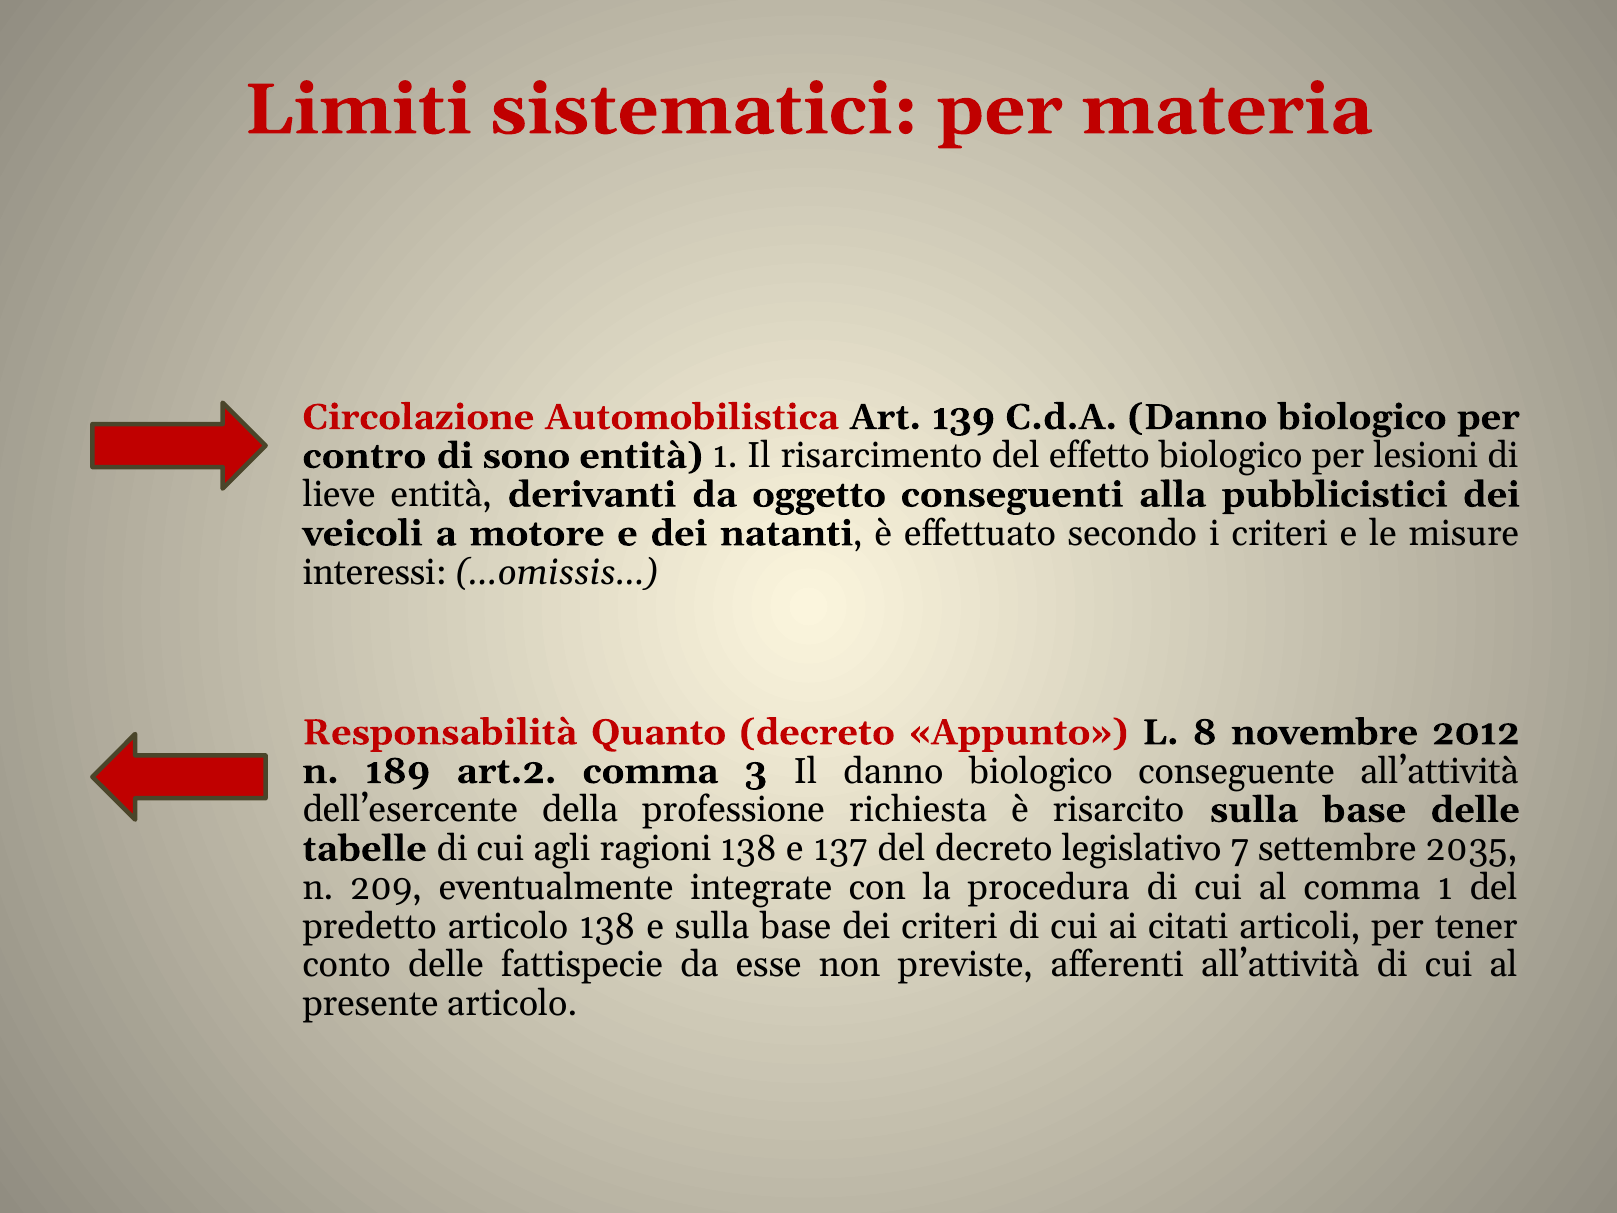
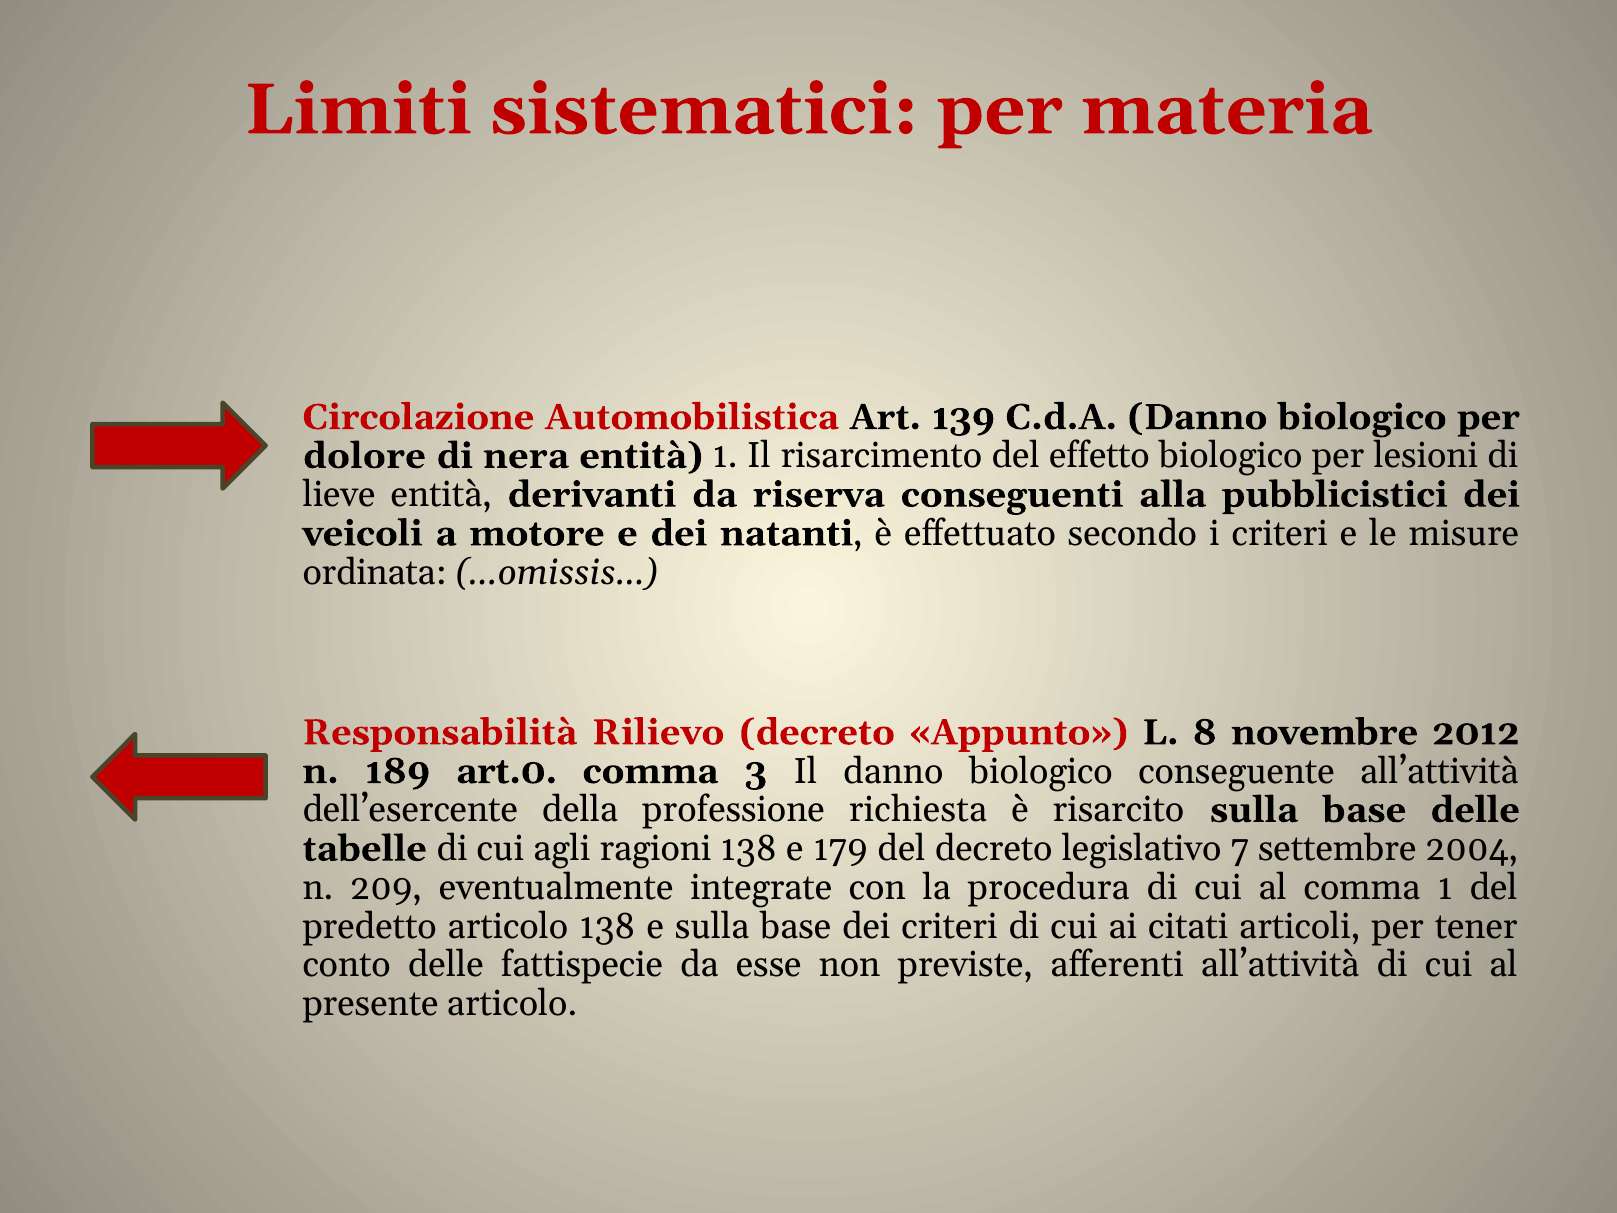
contro: contro -> dolore
sono: sono -> nera
oggetto: oggetto -> riserva
interessi: interessi -> ordinata
Quanto: Quanto -> Rilievo
art.2: art.2 -> art.0
137: 137 -> 179
2035: 2035 -> 2004
